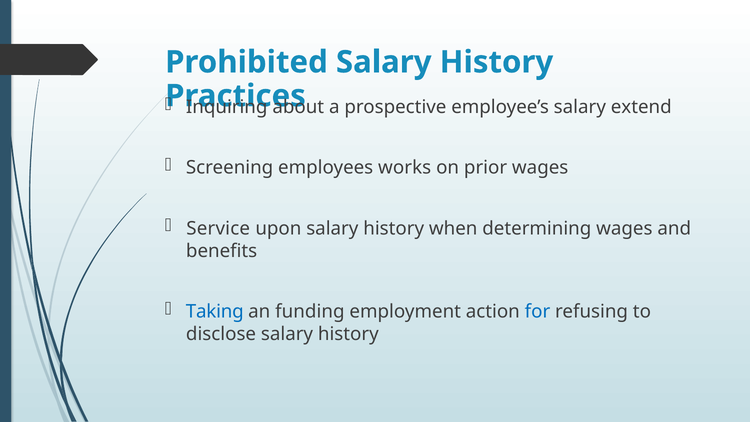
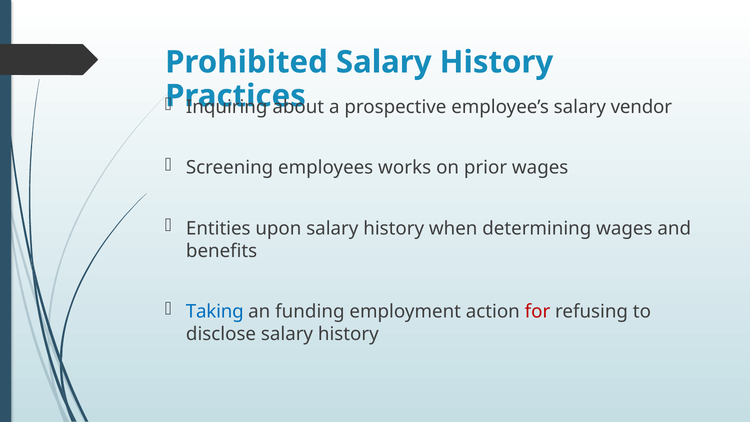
extend: extend -> vendor
Service: Service -> Entities
for colour: blue -> red
